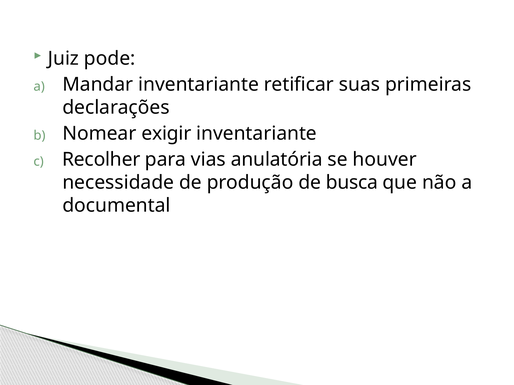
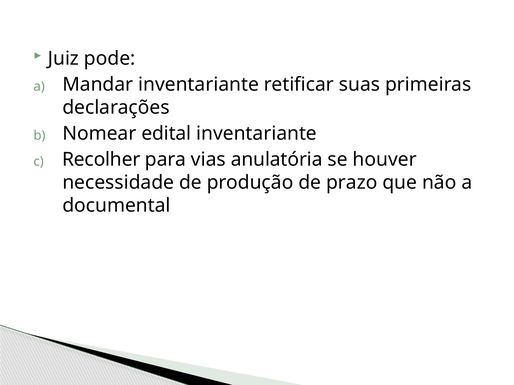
exigir: exigir -> edital
busca: busca -> prazo
